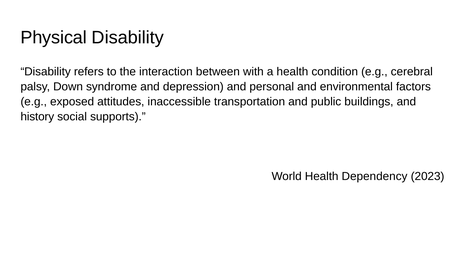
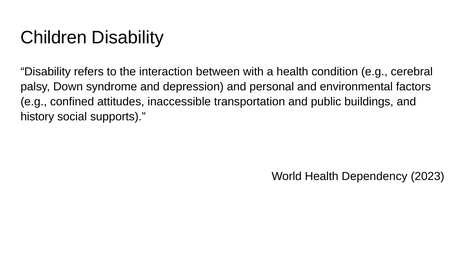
Physical: Physical -> Children
exposed: exposed -> confined
